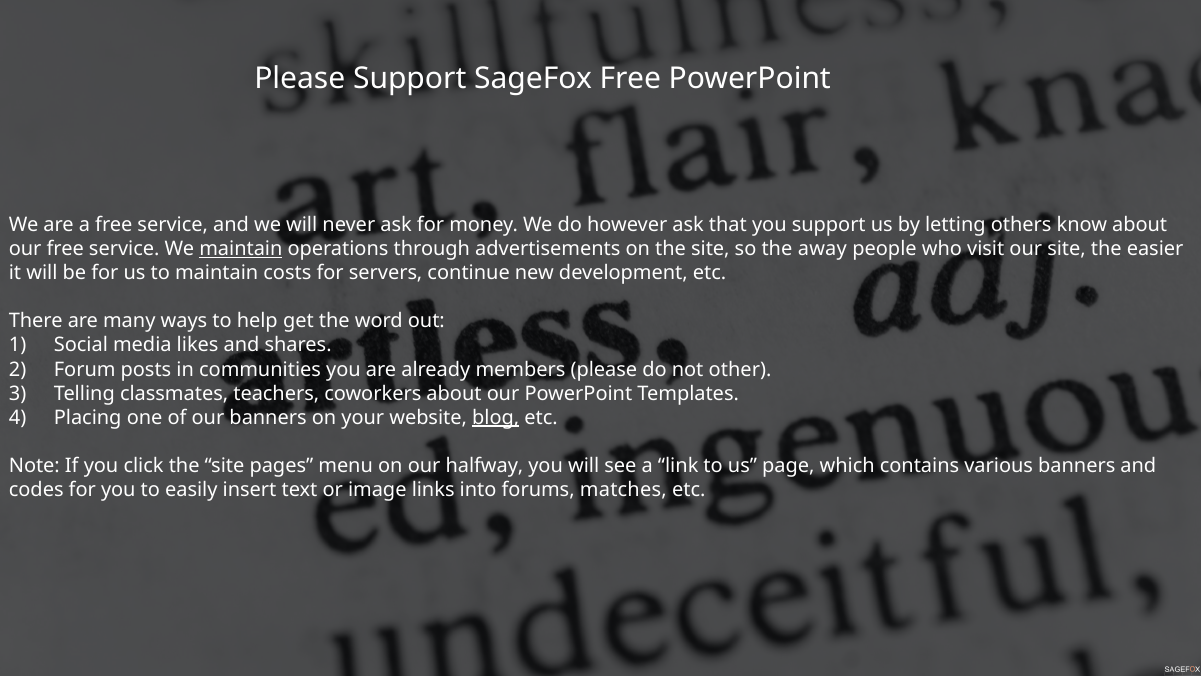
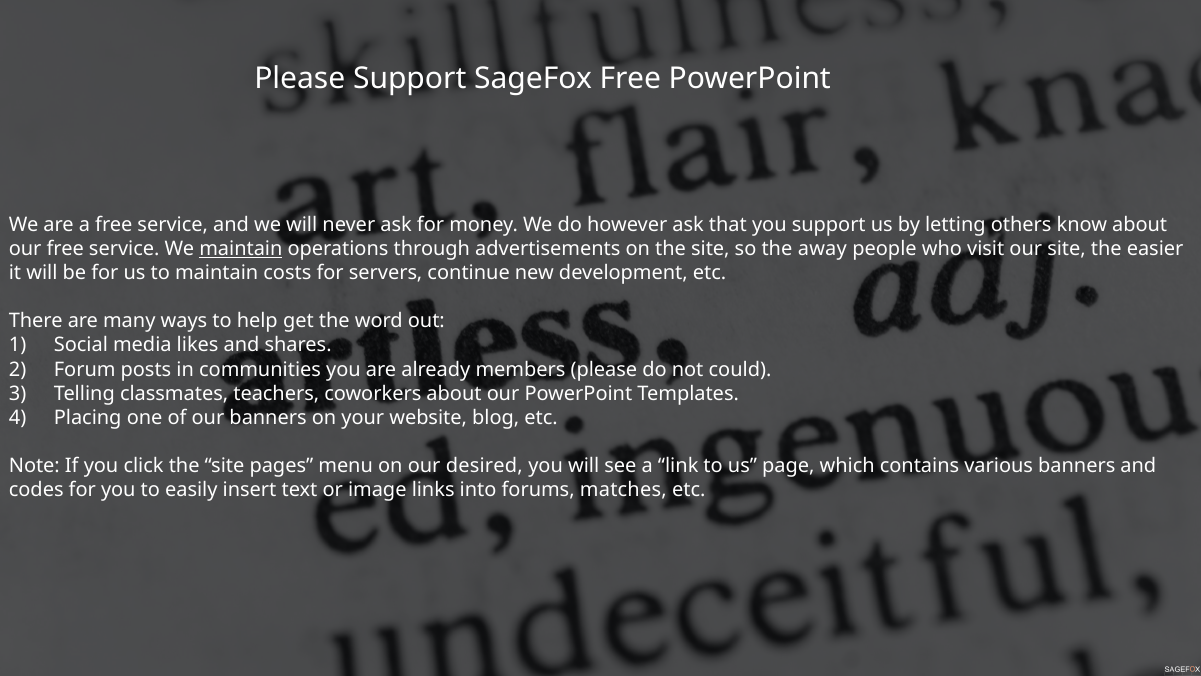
other: other -> could
blog underline: present -> none
halfway: halfway -> desired
